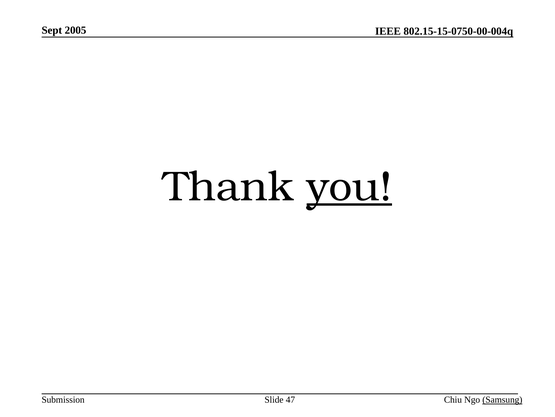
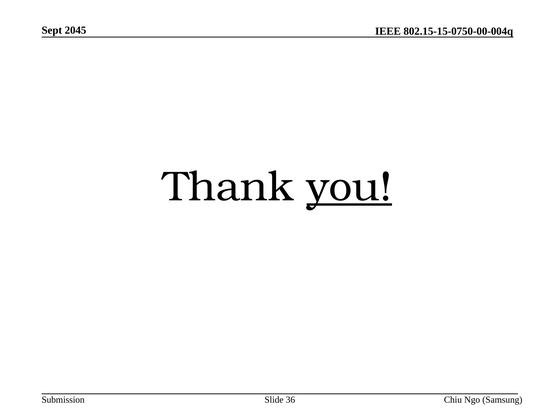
2005: 2005 -> 2045
47: 47 -> 36
Samsung underline: present -> none
